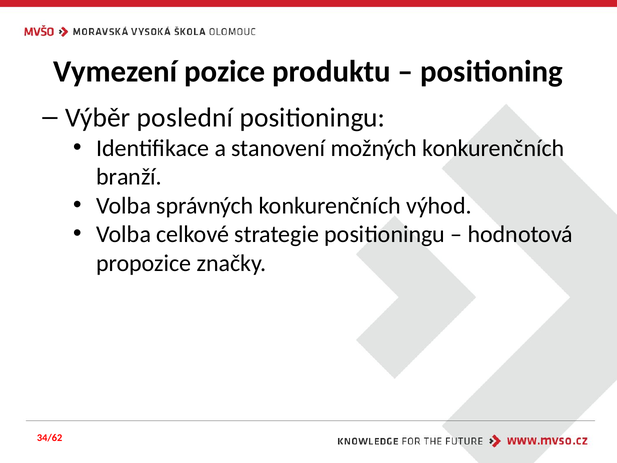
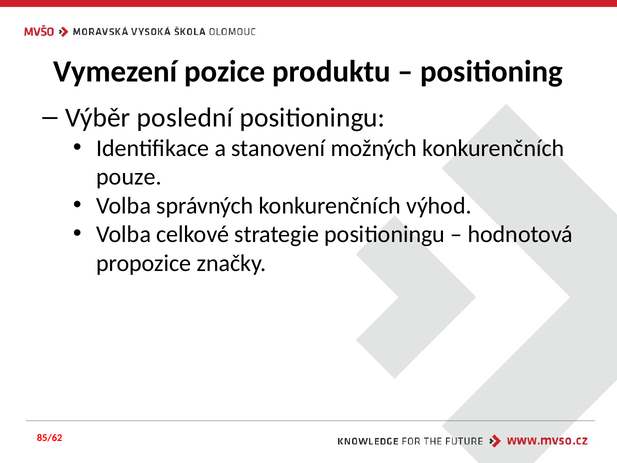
branží: branží -> pouze
34/62: 34/62 -> 85/62
